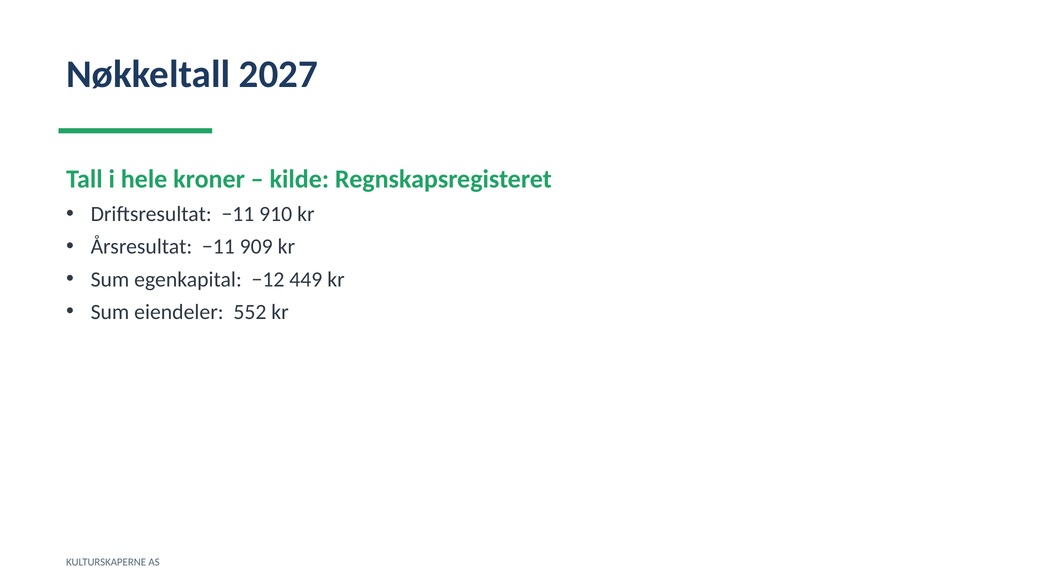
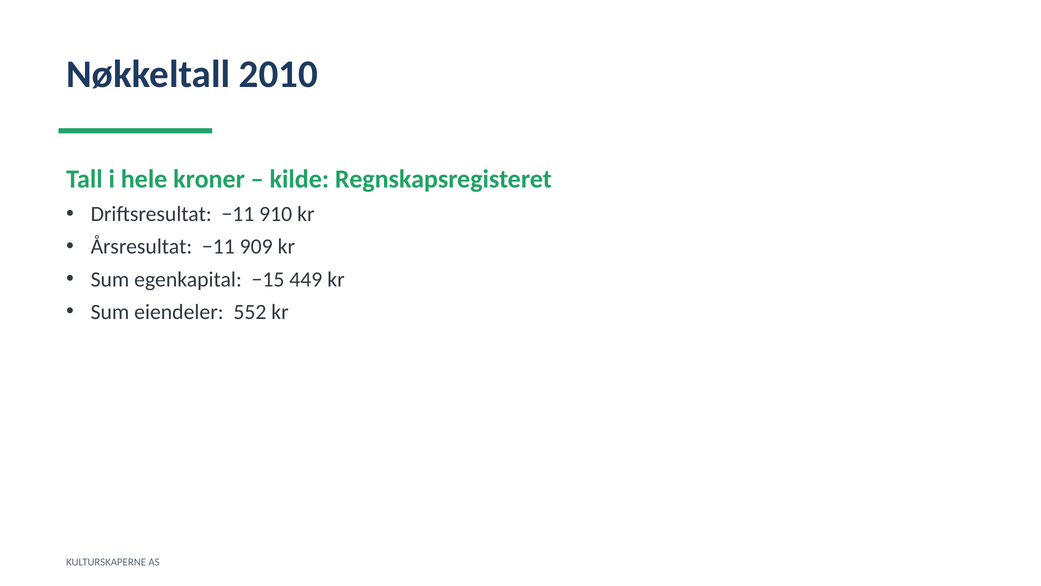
2027: 2027 -> 2010
−12: −12 -> −15
